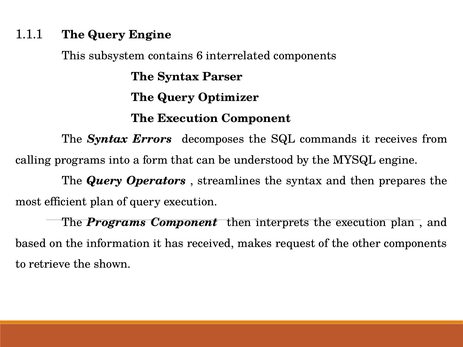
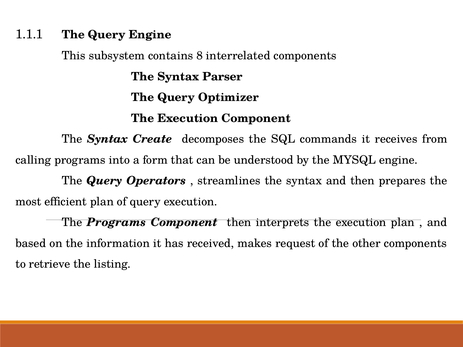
6: 6 -> 8
Errors: Errors -> Create
shown: shown -> listing
